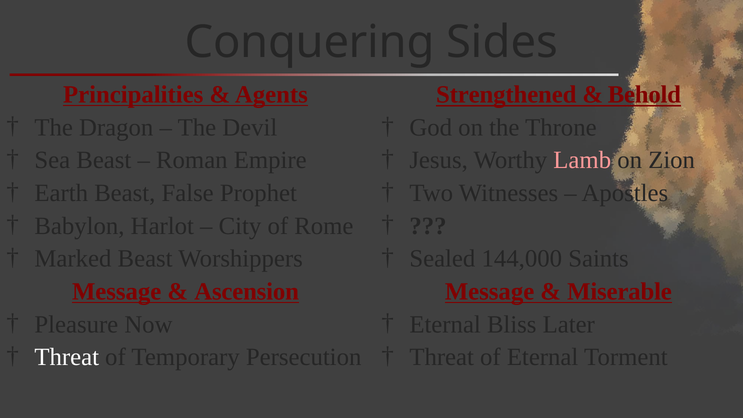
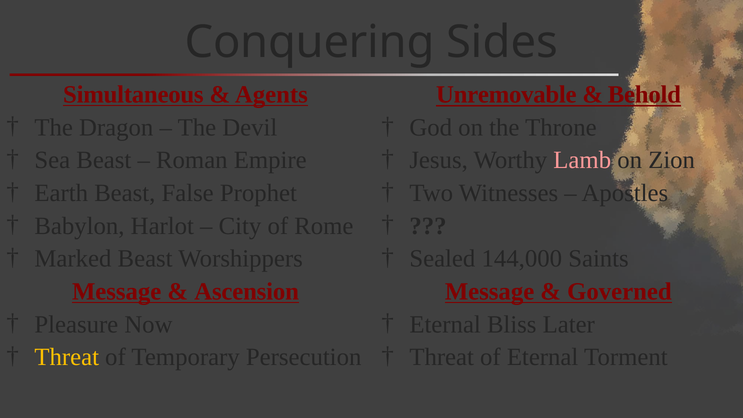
Principalities: Principalities -> Simultaneous
Strengthened: Strengthened -> Unremovable
Miserable: Miserable -> Governed
Threat at (67, 357) colour: white -> yellow
